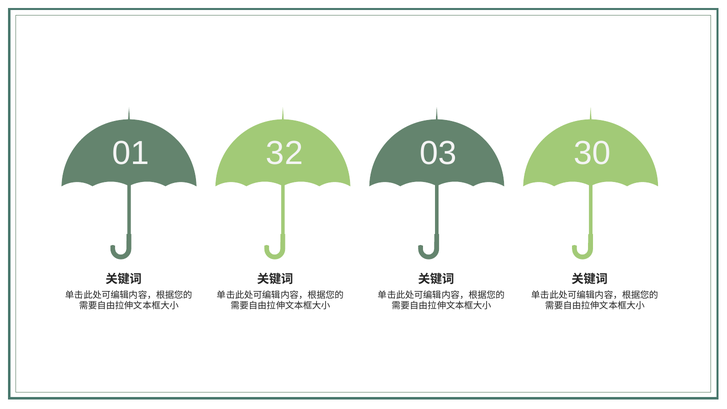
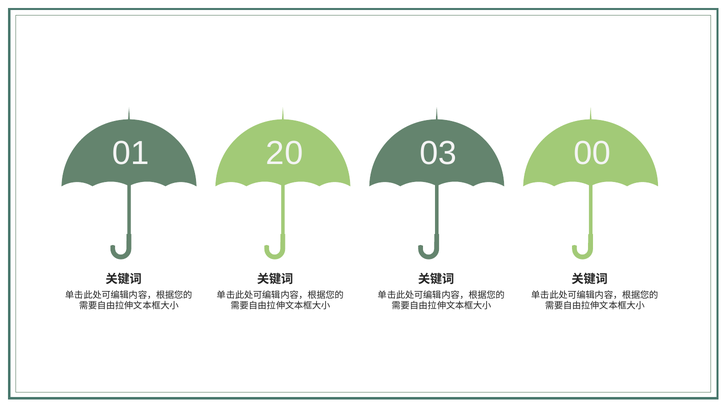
32: 32 -> 20
30: 30 -> 00
